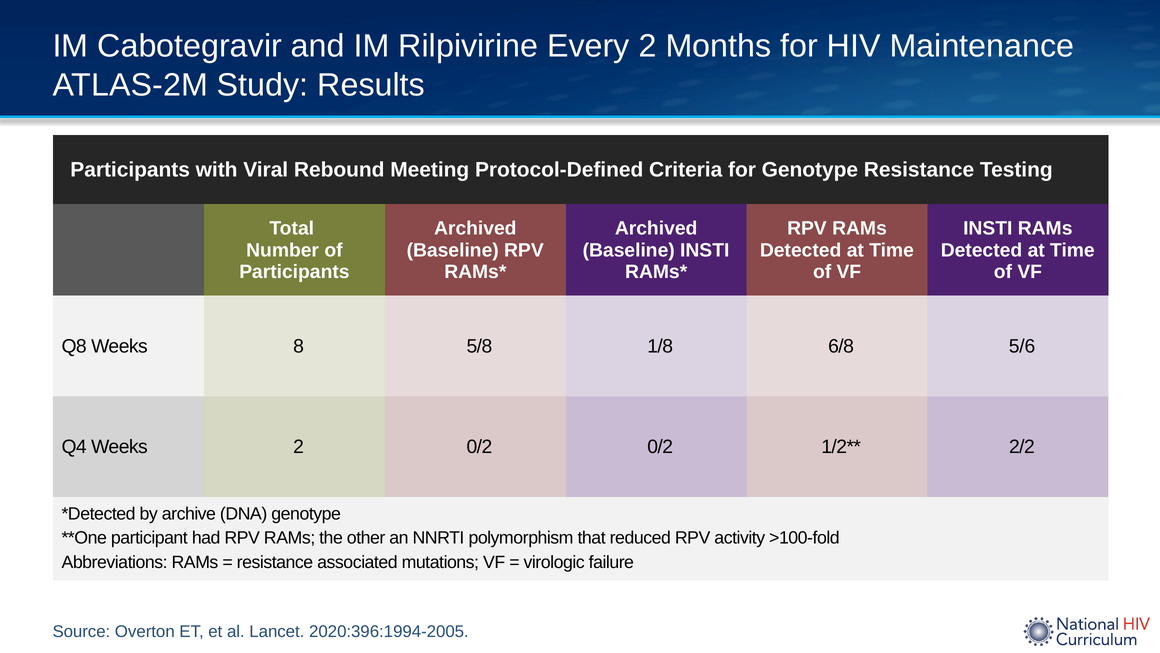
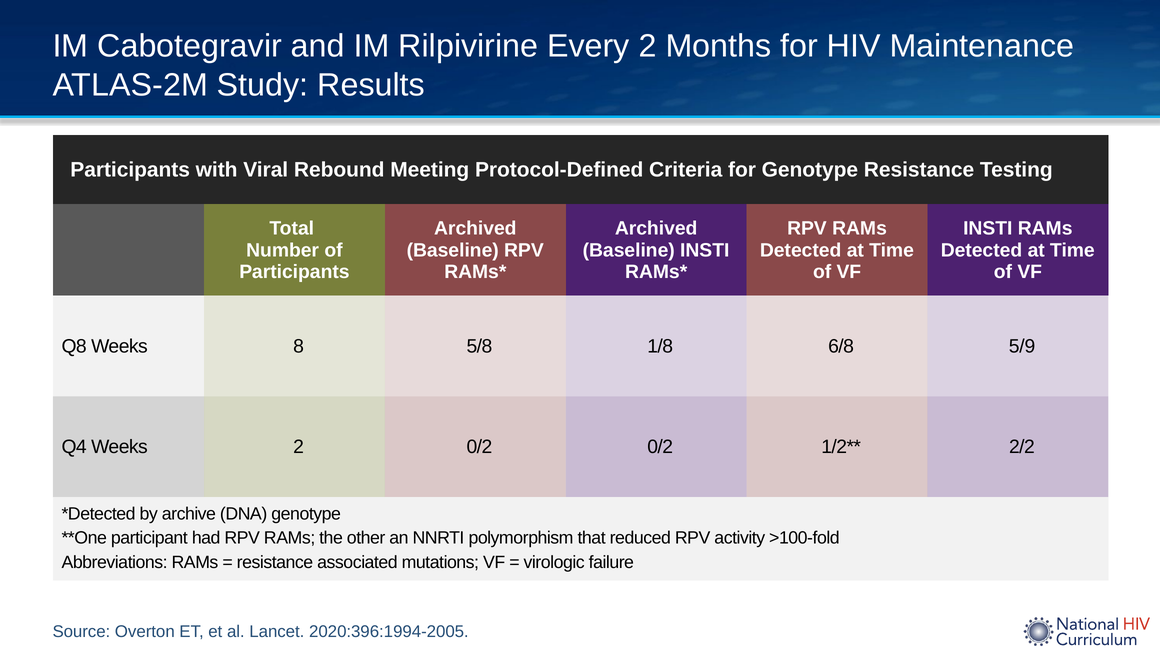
5/6: 5/6 -> 5/9
